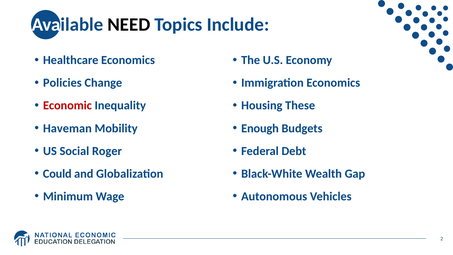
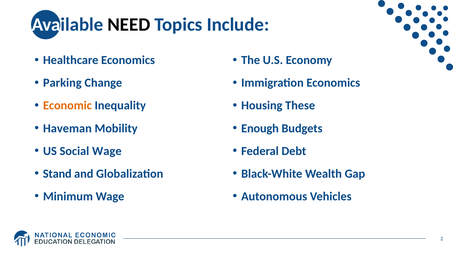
Policies: Policies -> Parking
Economic colour: red -> orange
Social Roger: Roger -> Wage
Could: Could -> Stand
